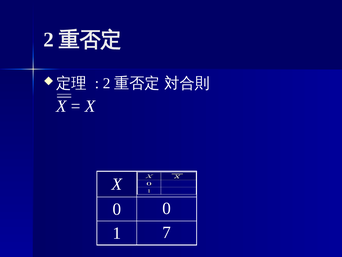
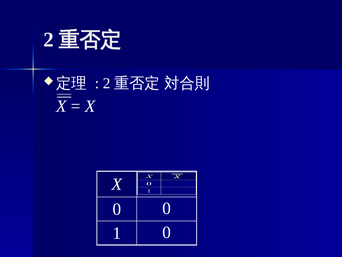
1 7: 7 -> 0
